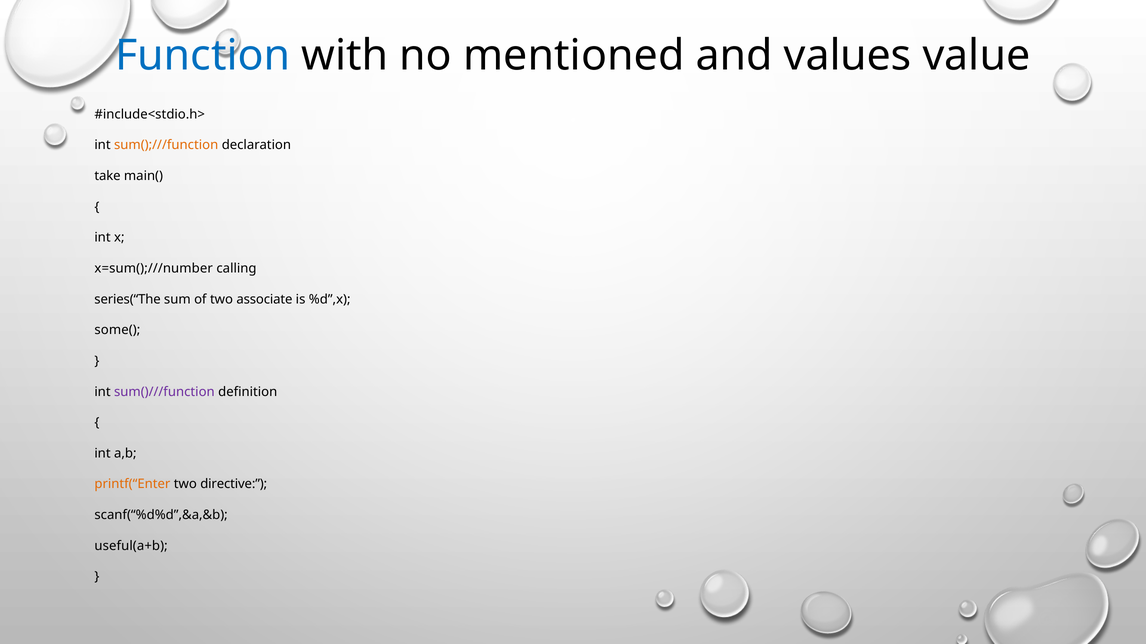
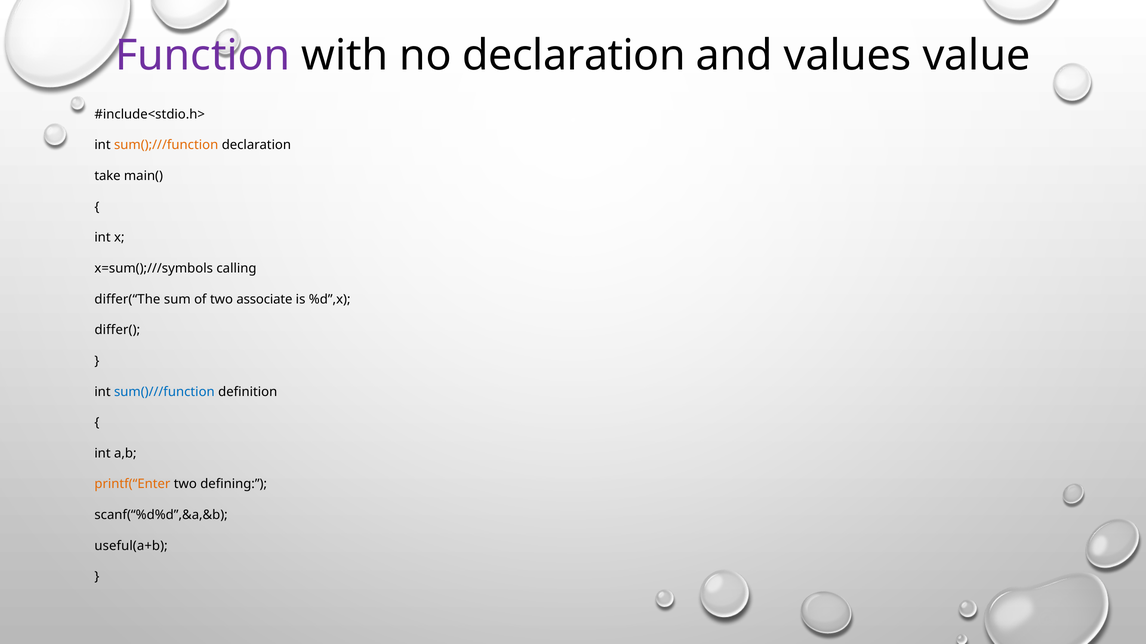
Function colour: blue -> purple
no mentioned: mentioned -> declaration
x=sum();///number: x=sum();///number -> x=sum();///symbols
series(“The: series(“The -> differ(“The
some(: some( -> differ(
sum()///function colour: purple -> blue
directive: directive -> defining
